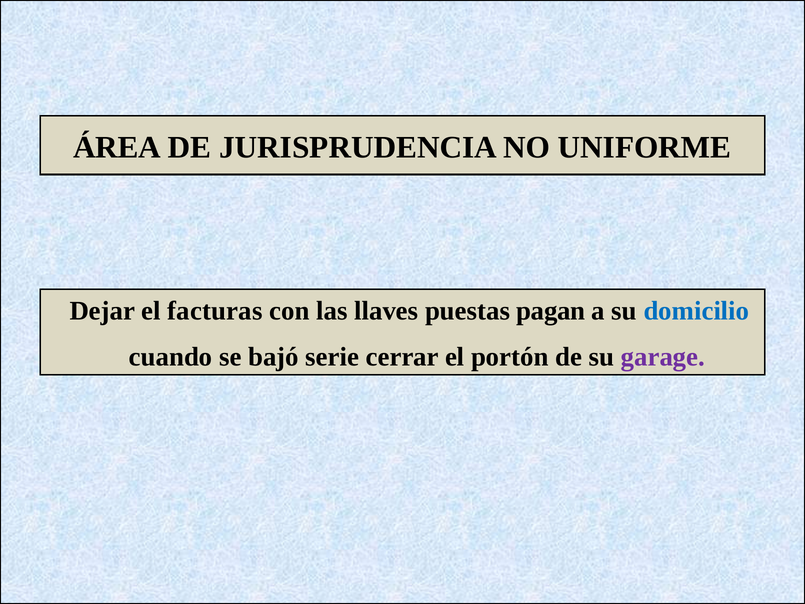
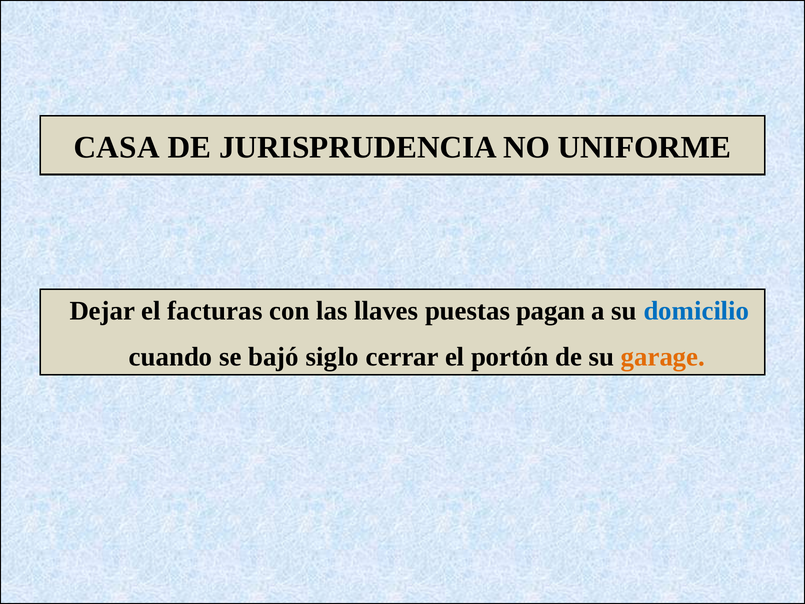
ÁREA: ÁREA -> CASA
serie: serie -> siglo
garage colour: purple -> orange
